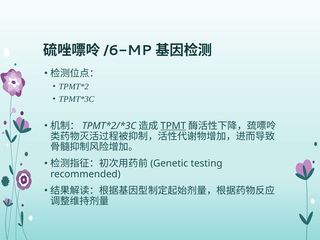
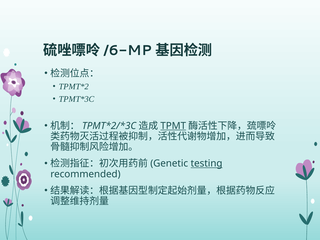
testing underline: none -> present
